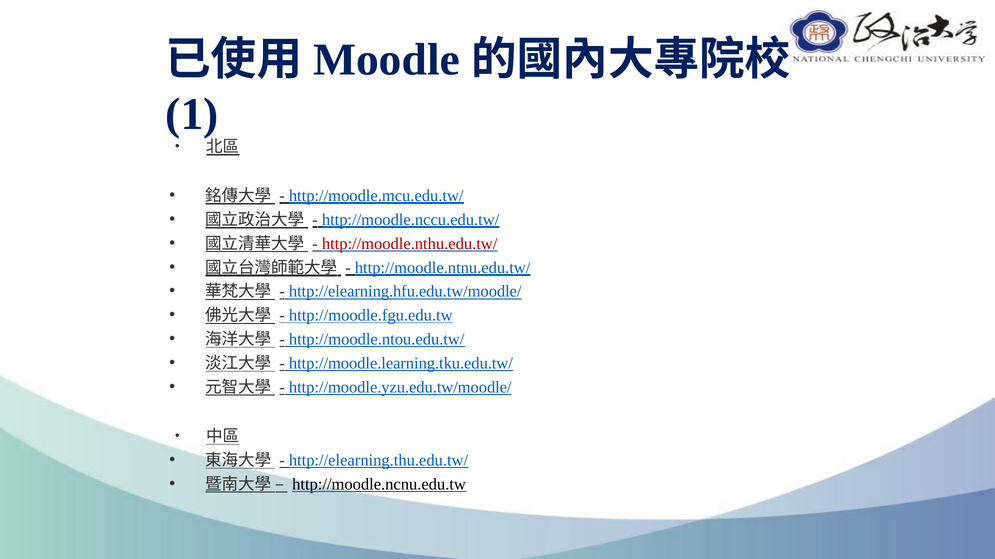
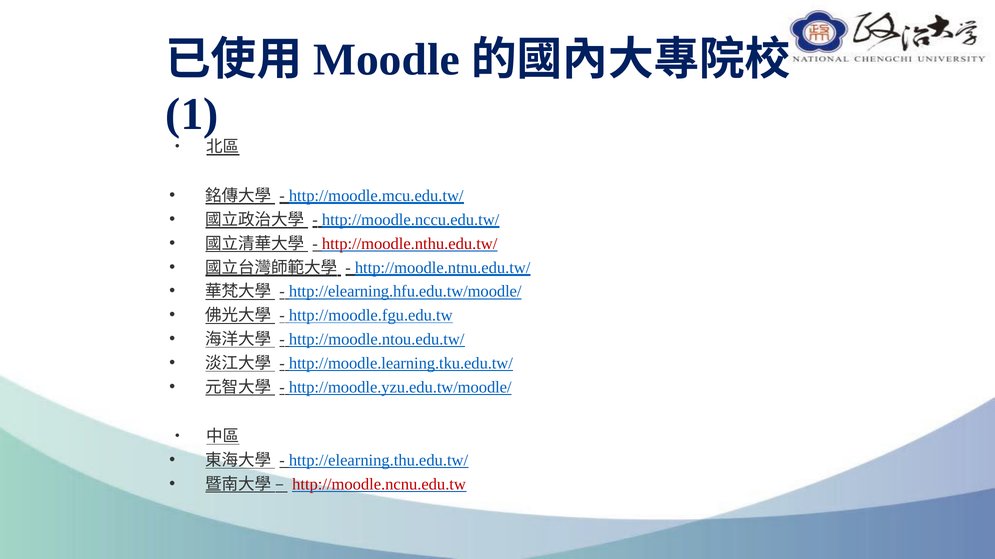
http://moodle.ncnu.edu.tw colour: black -> red
